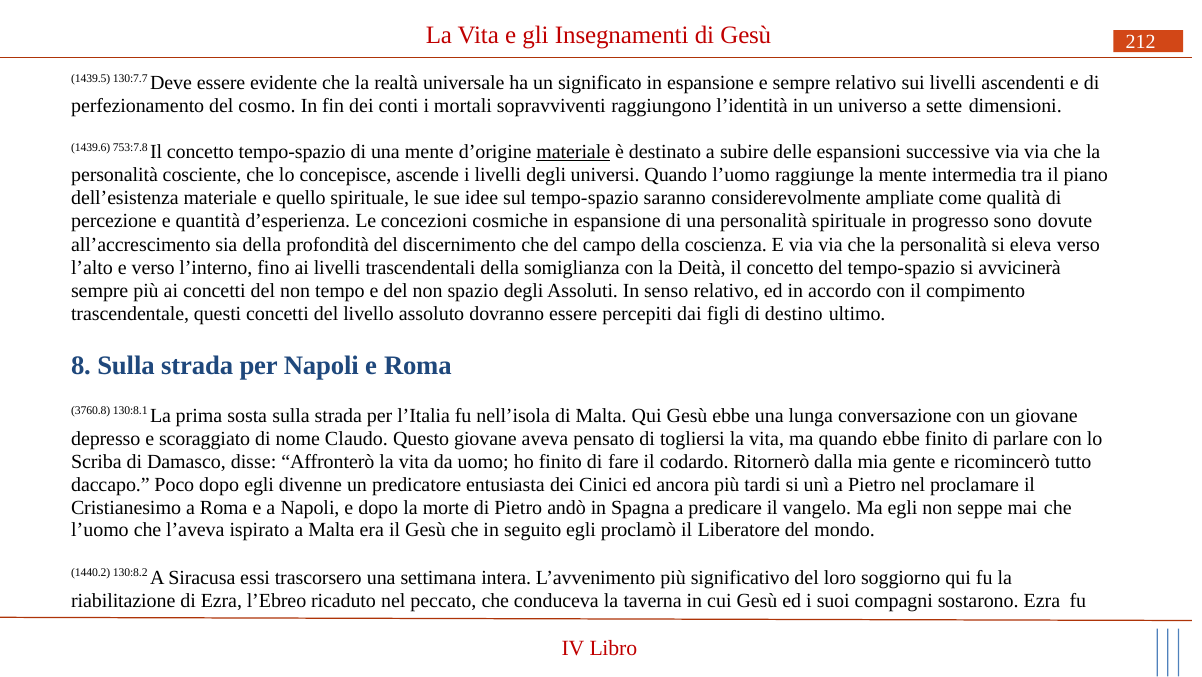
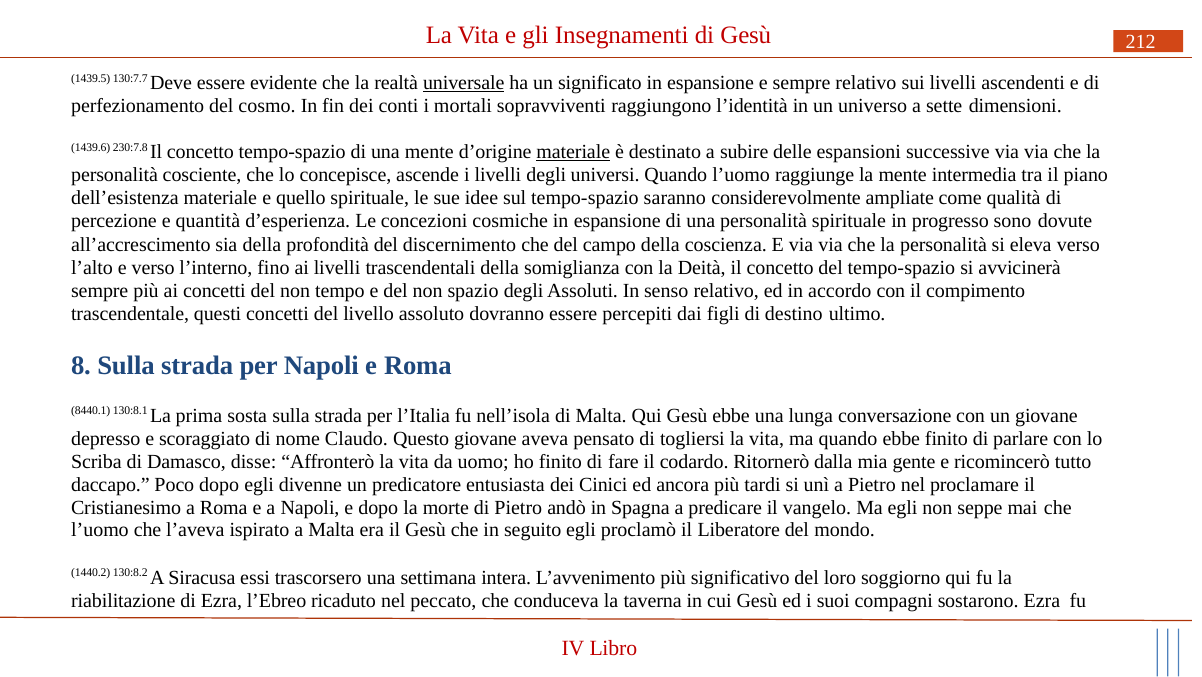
universale underline: none -> present
753:7.8: 753:7.8 -> 230:7.8
3760.8: 3760.8 -> 8440.1
